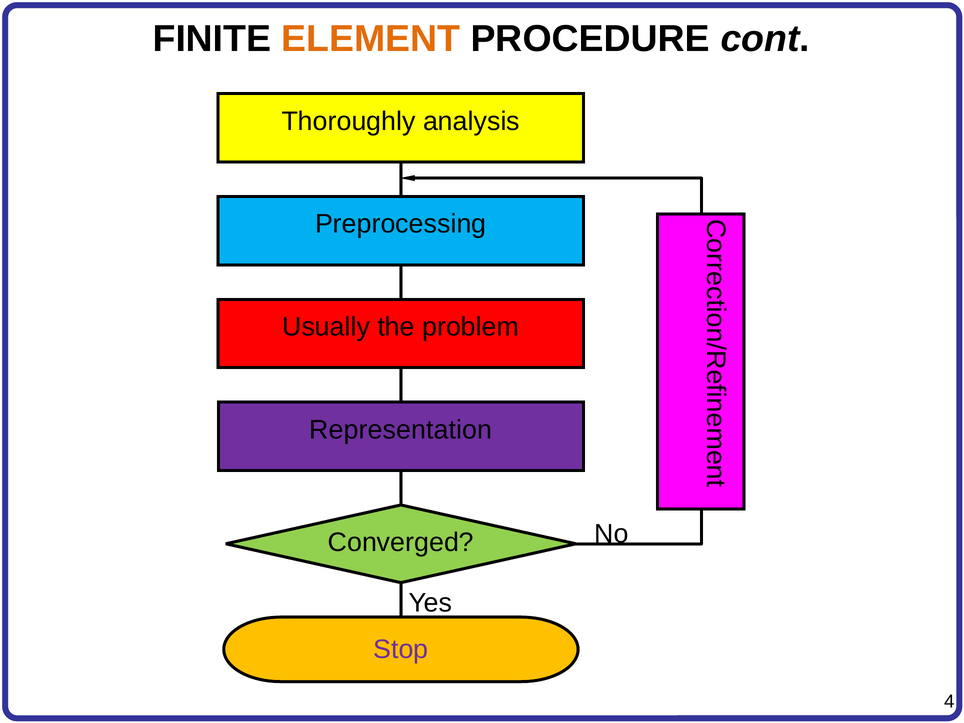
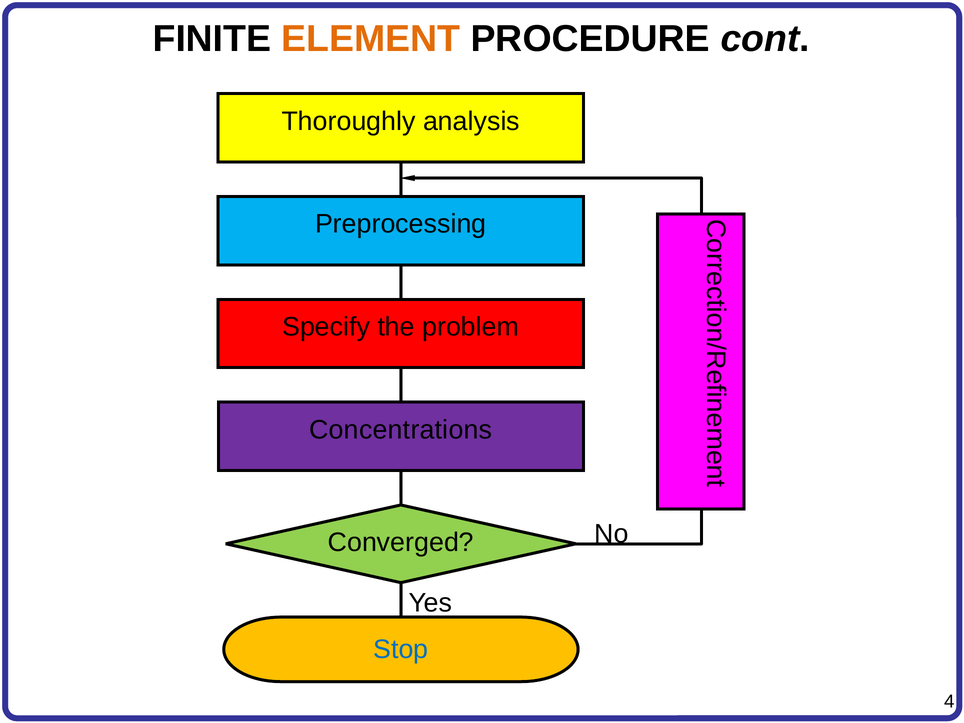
Usually: Usually -> Specify
Representation: Representation -> Concentrations
Stop colour: purple -> blue
